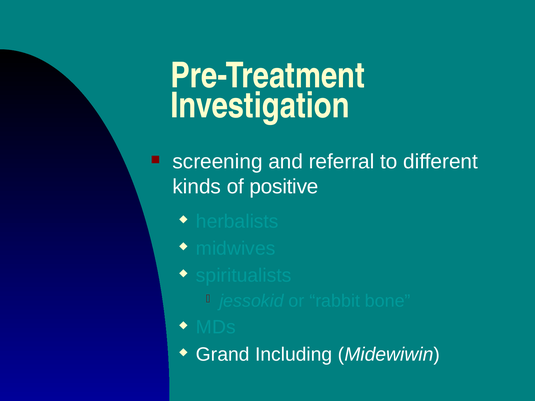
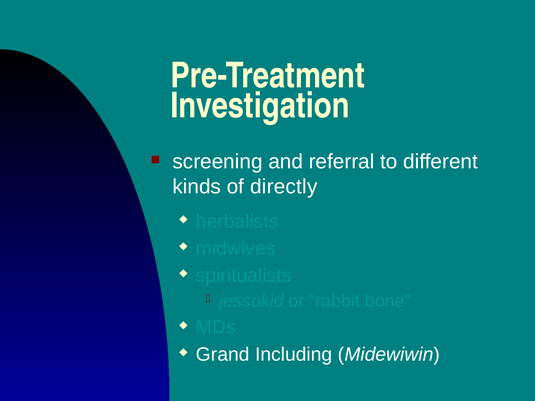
positive: positive -> directly
